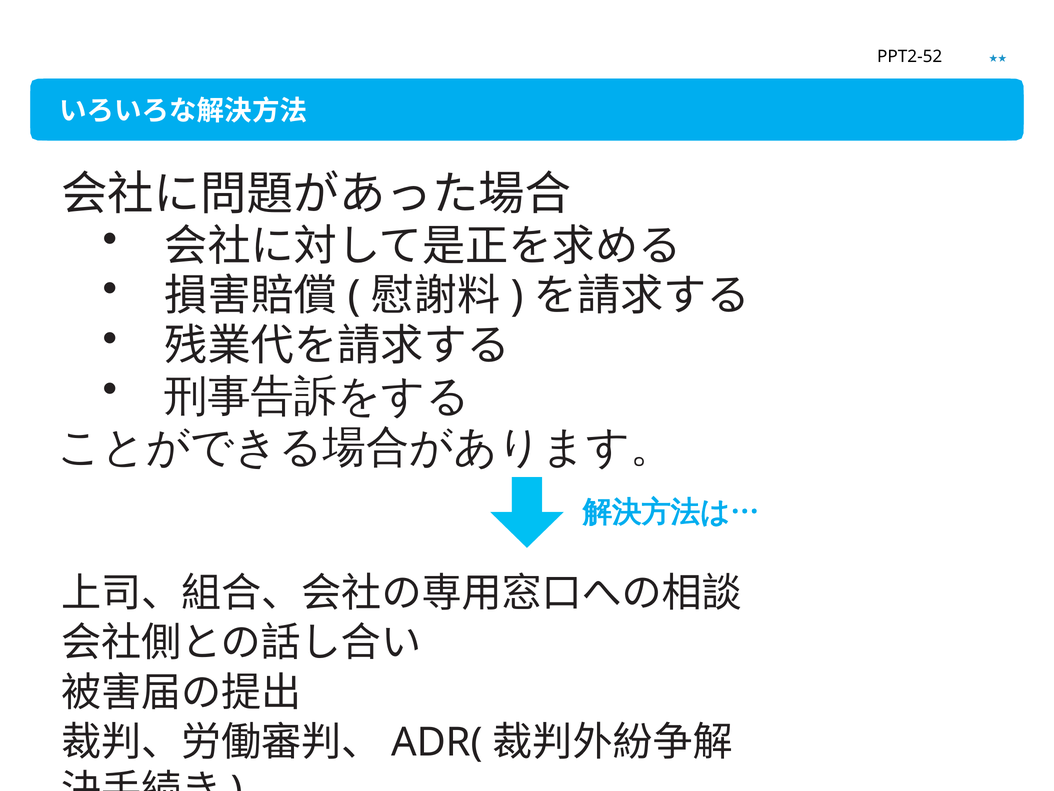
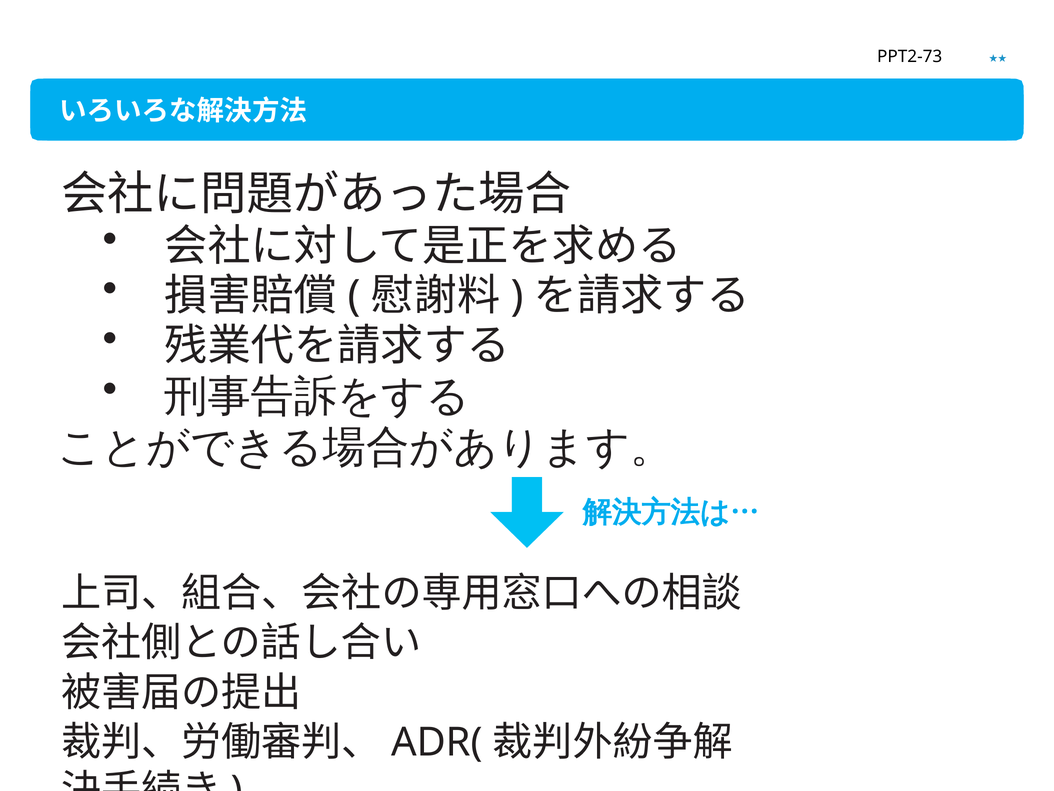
PPT2-52: PPT2-52 -> PPT2-73
